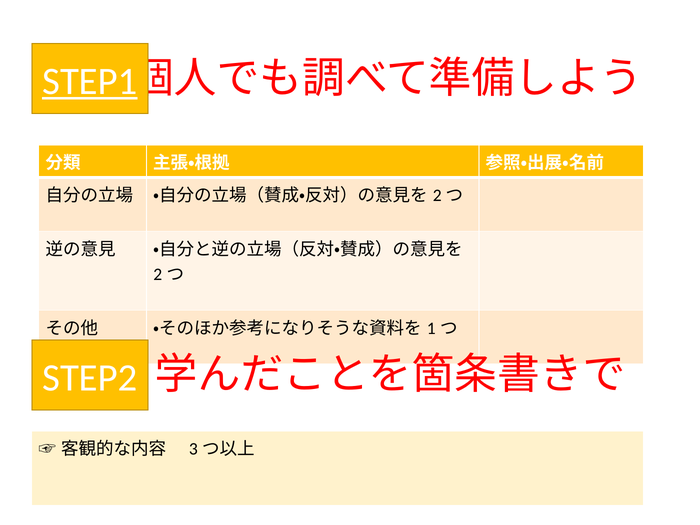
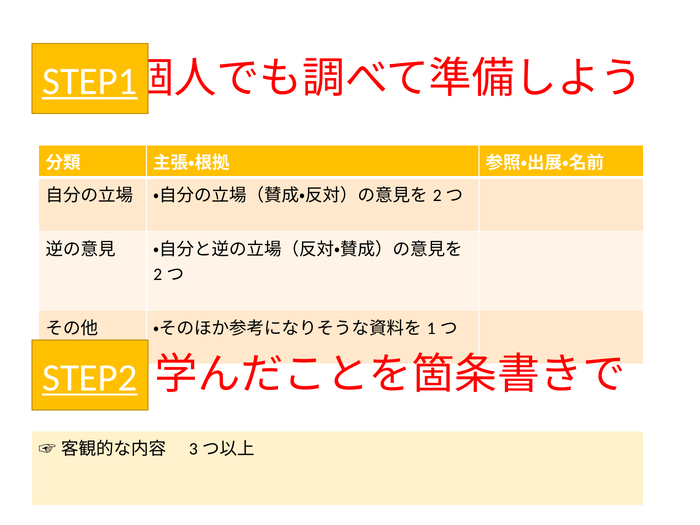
STEP2 underline: none -> present
